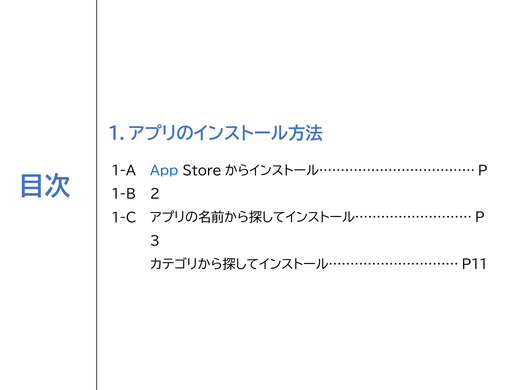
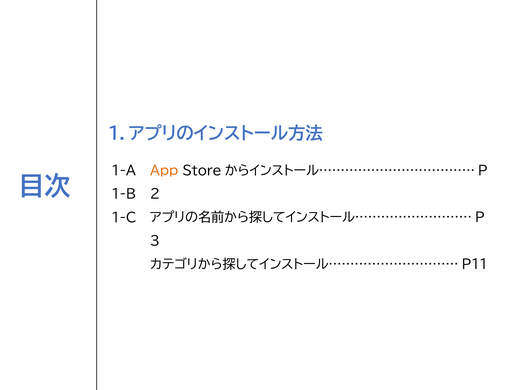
App colour: blue -> orange
